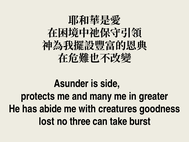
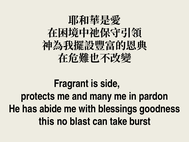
Asunder: Asunder -> Fragrant
greater: greater -> pardon
creatures: creatures -> blessings
lost: lost -> this
three: three -> blast
